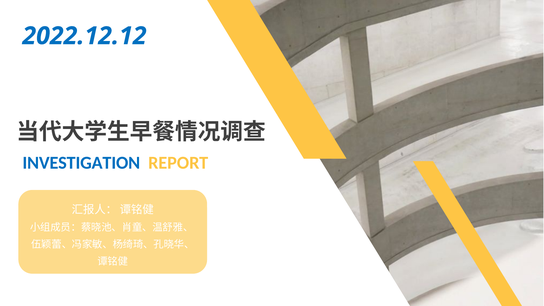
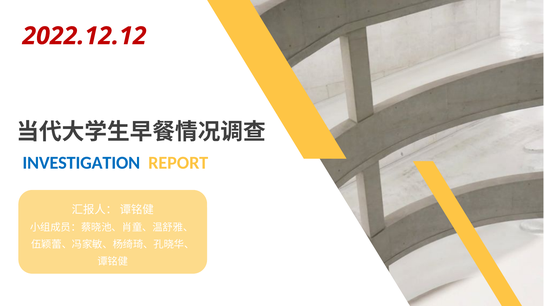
2022.12.12 colour: blue -> red
